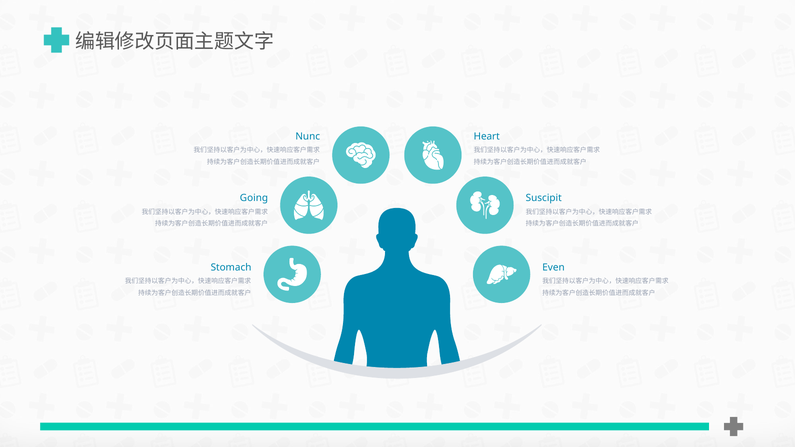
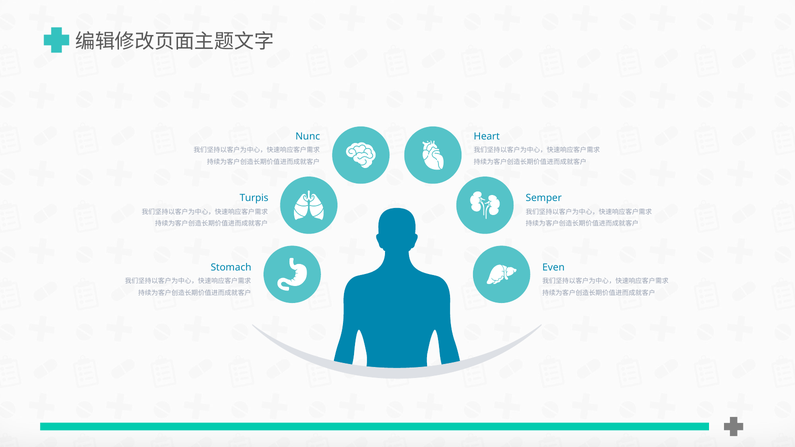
Going: Going -> Turpis
Suscipit: Suscipit -> Semper
